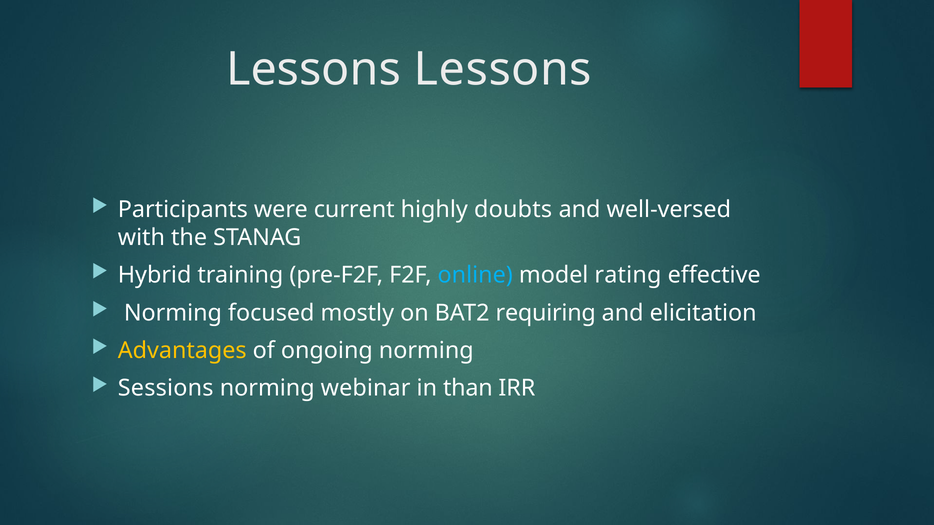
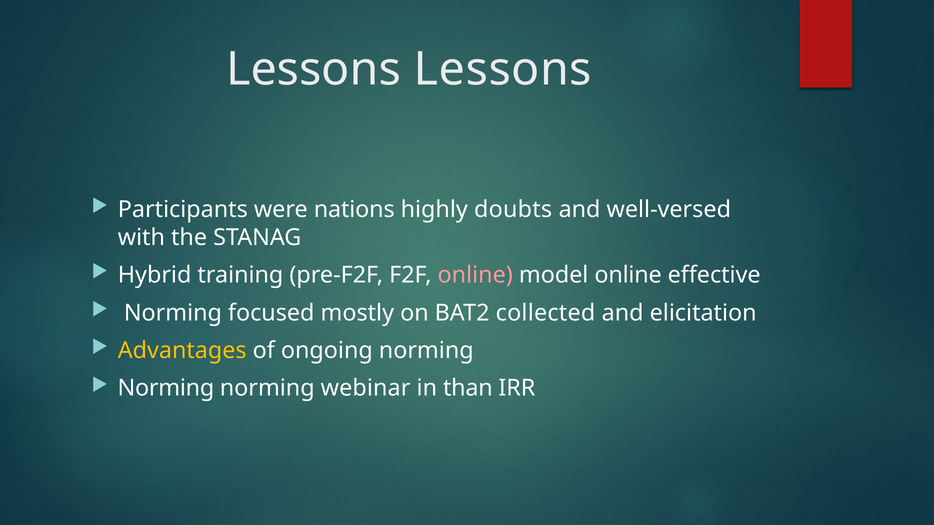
current: current -> nations
online at (475, 275) colour: light blue -> pink
model rating: rating -> online
requiring: requiring -> collected
Sessions at (166, 389): Sessions -> Norming
